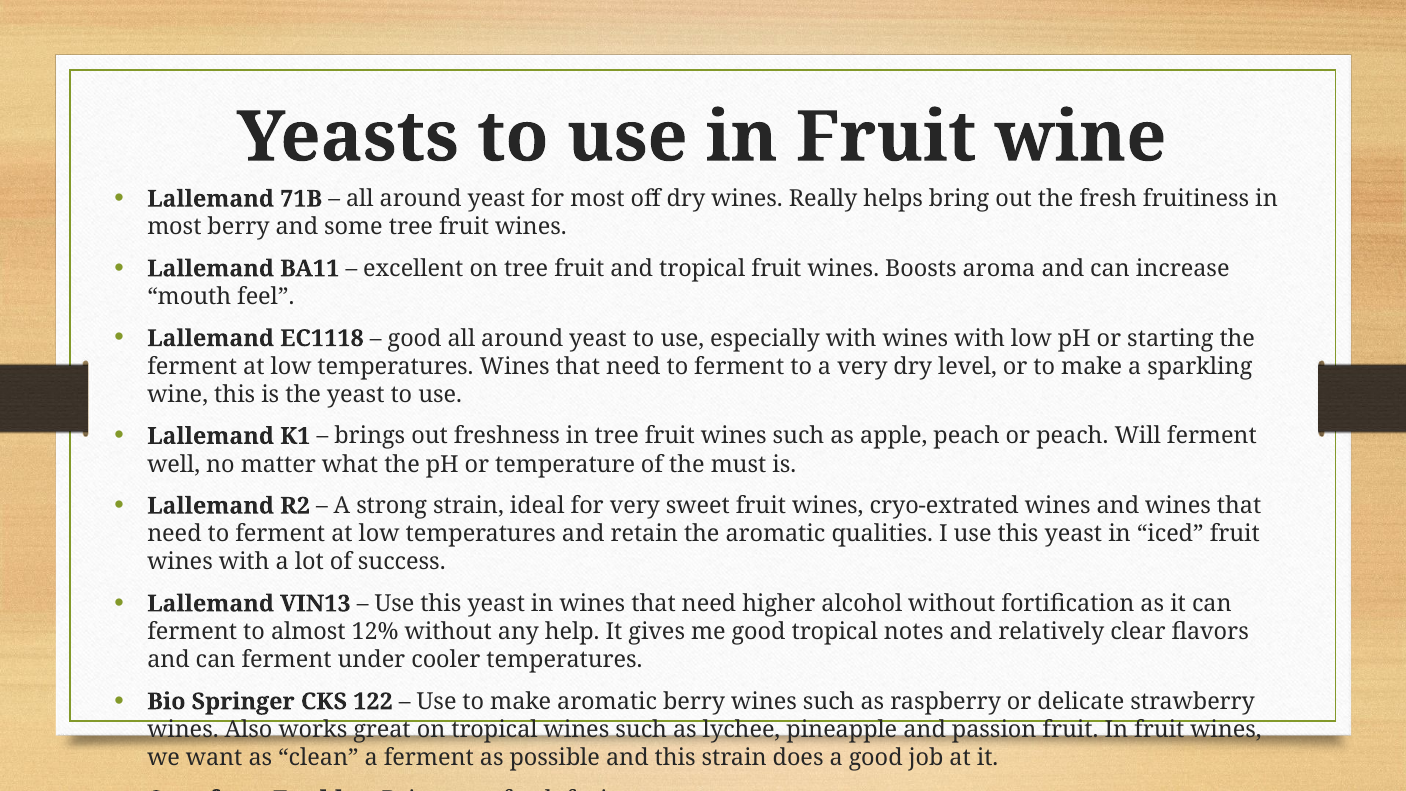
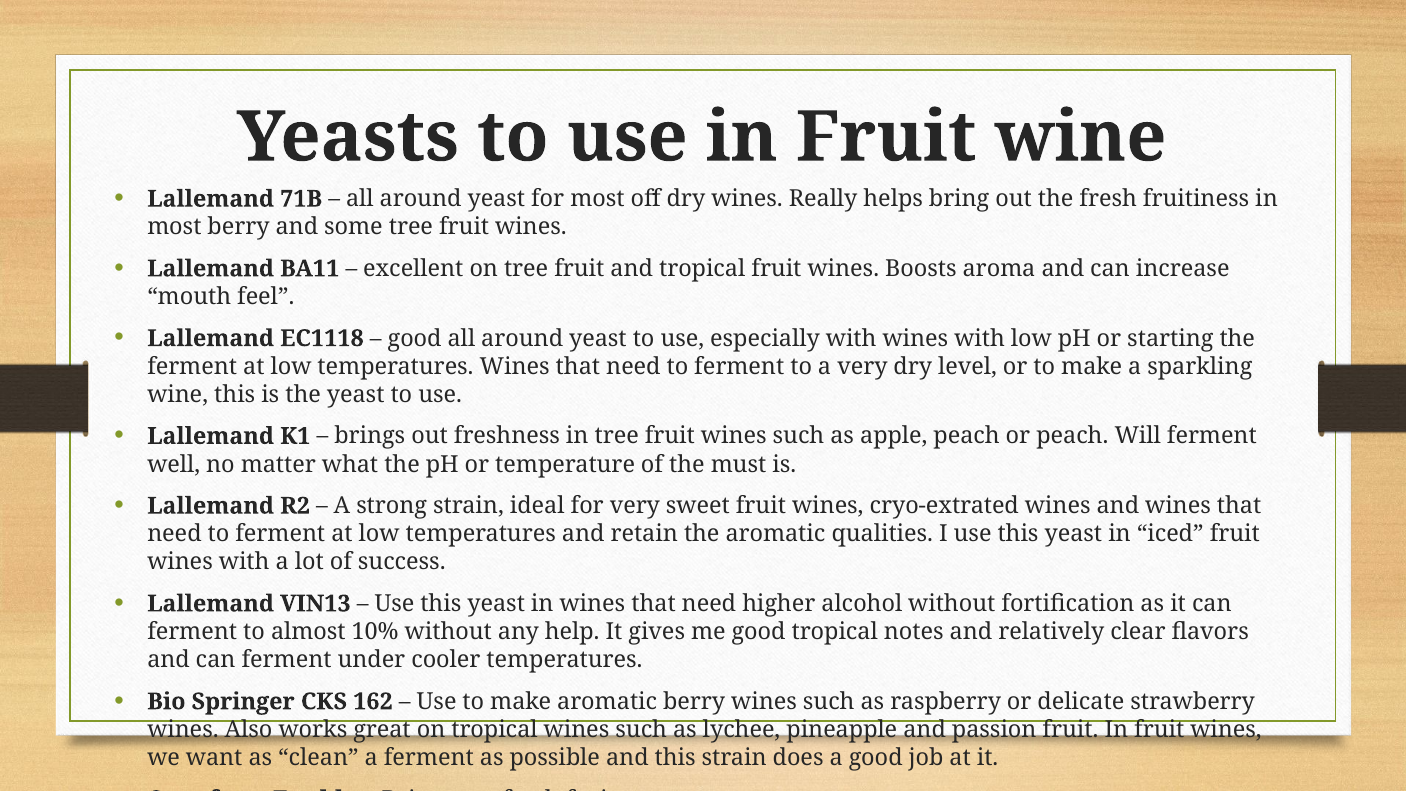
12%: 12% -> 10%
122: 122 -> 162
